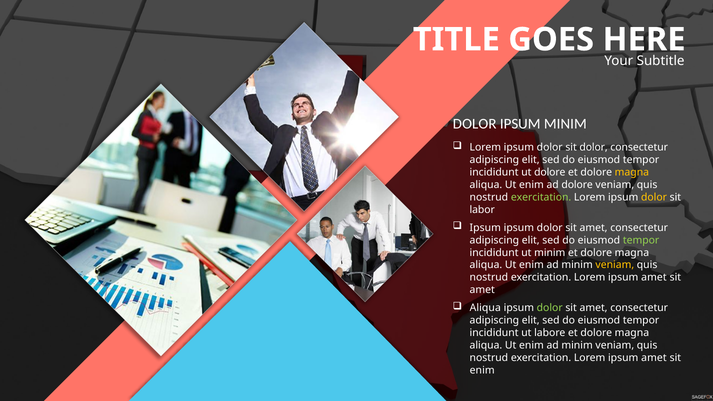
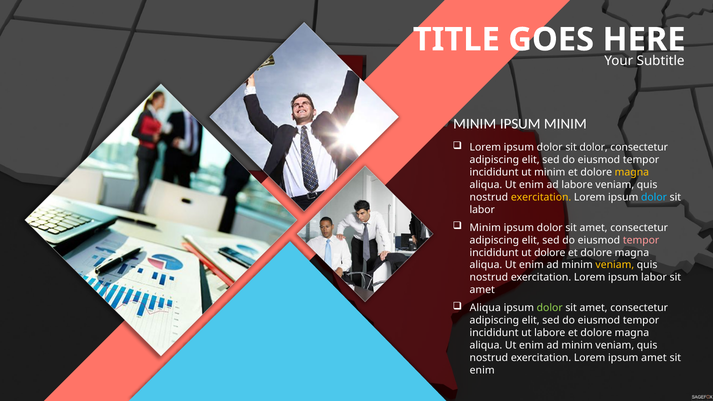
DOLOR at (475, 124): DOLOR -> MINIM
ut dolore: dolore -> minim
ad dolore: dolore -> labore
exercitation at (541, 197) colour: light green -> yellow
dolor at (654, 197) colour: yellow -> light blue
Ipsum at (485, 228): Ipsum -> Minim
tempor at (641, 240) colour: light green -> pink
ut minim: minim -> dolore
amet at (654, 278): amet -> labor
